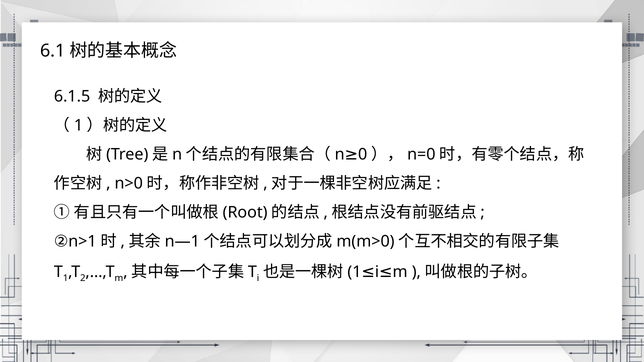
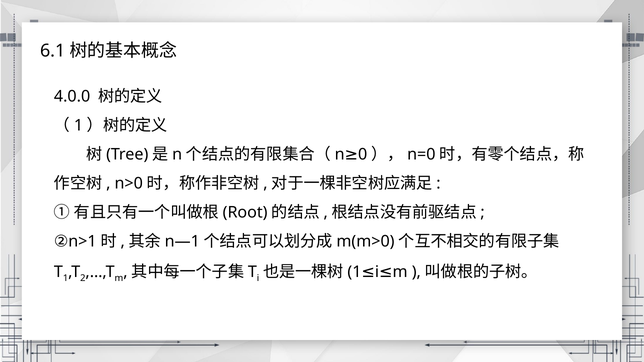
6.1.5: 6.1.5 -> 4.0.0
